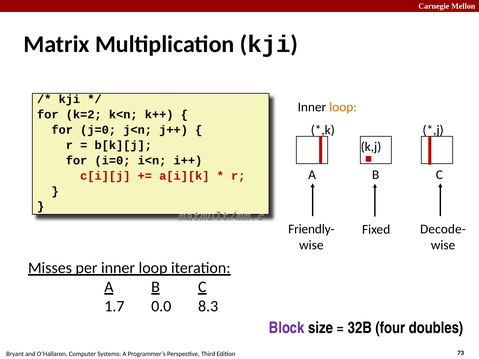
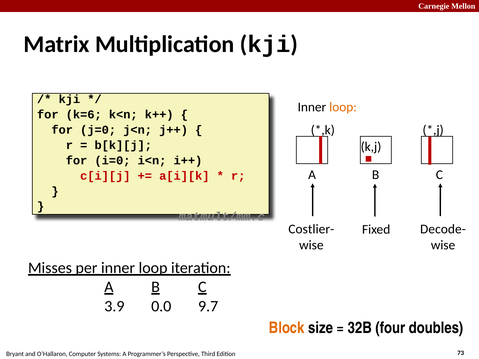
k=2: k=2 -> k=6
Friendly-: Friendly- -> Costlier-
1.7: 1.7 -> 3.9
8.3: 8.3 -> 9.7
Block colour: purple -> orange
